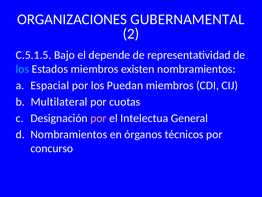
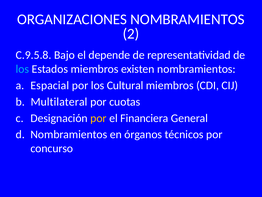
ORGANIZACIONES GUBERNAMENTAL: GUBERNAMENTAL -> NOMBRAMIENTOS
C.5.1.5: C.5.1.5 -> C.9.5.8
Puedan: Puedan -> Cultural
por at (98, 118) colour: pink -> yellow
Intelectua: Intelectua -> Financiera
